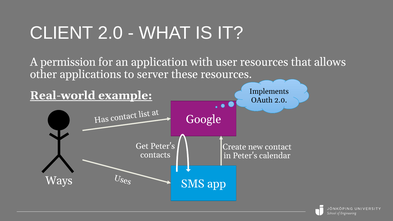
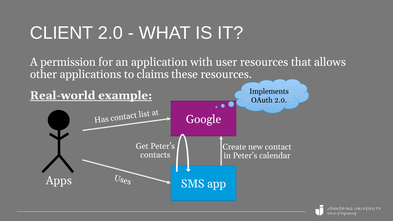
server: server -> claims
Ways: Ways -> Apps
